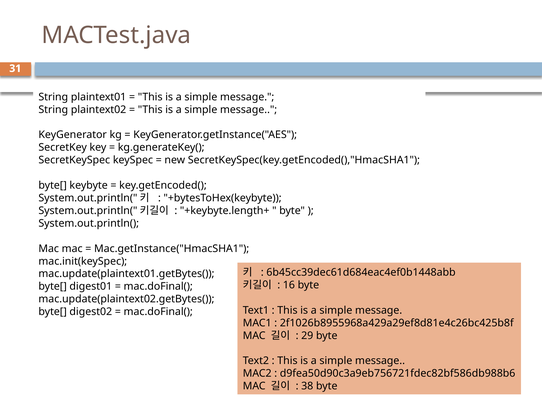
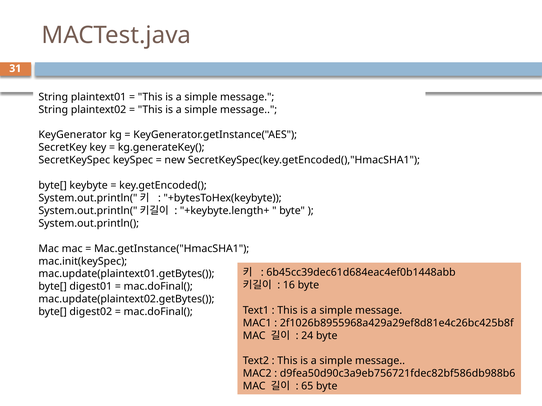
29: 29 -> 24
38: 38 -> 65
